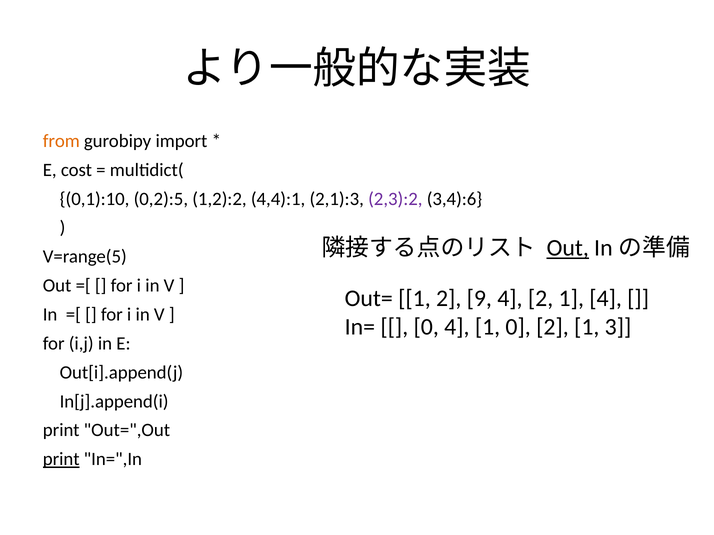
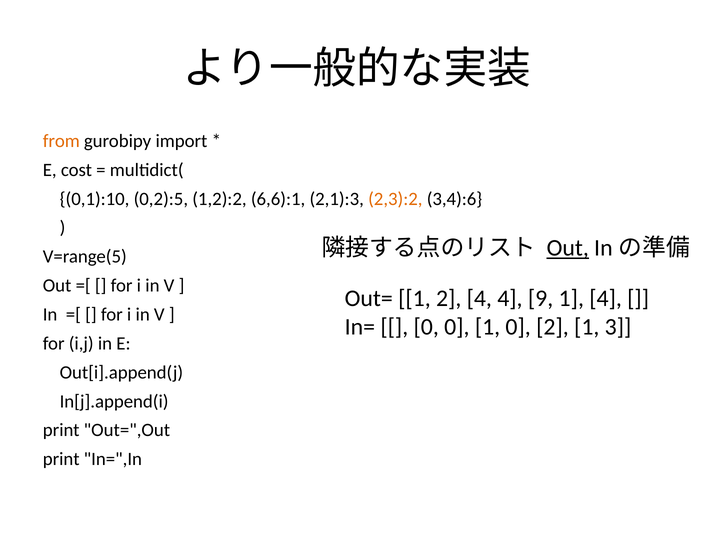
4,4):1: 4,4):1 -> 6,6):1
2,3):2 colour: purple -> orange
2 9: 9 -> 4
4 2: 2 -> 9
0 4: 4 -> 0
print at (61, 460) underline: present -> none
